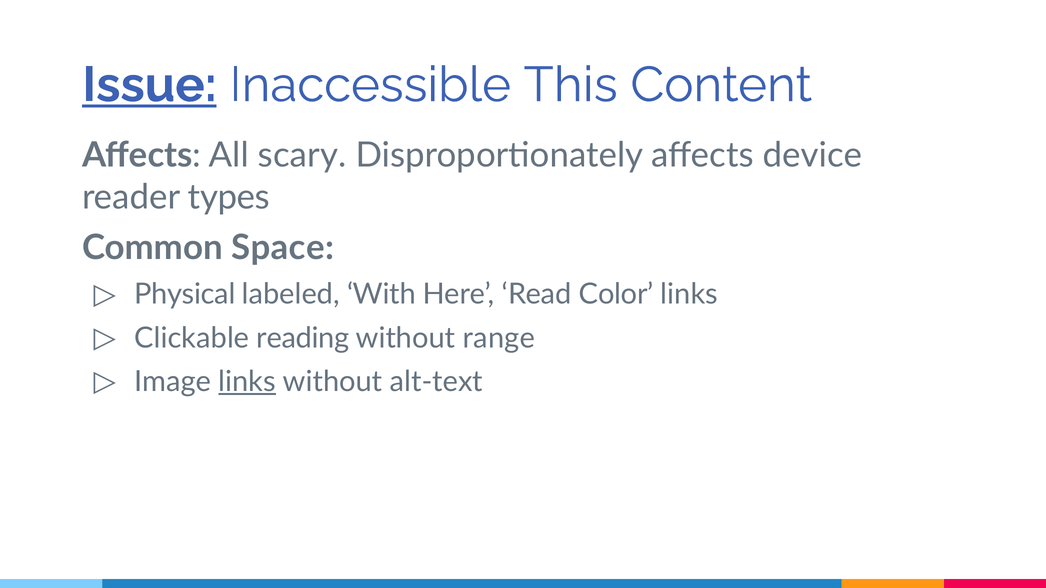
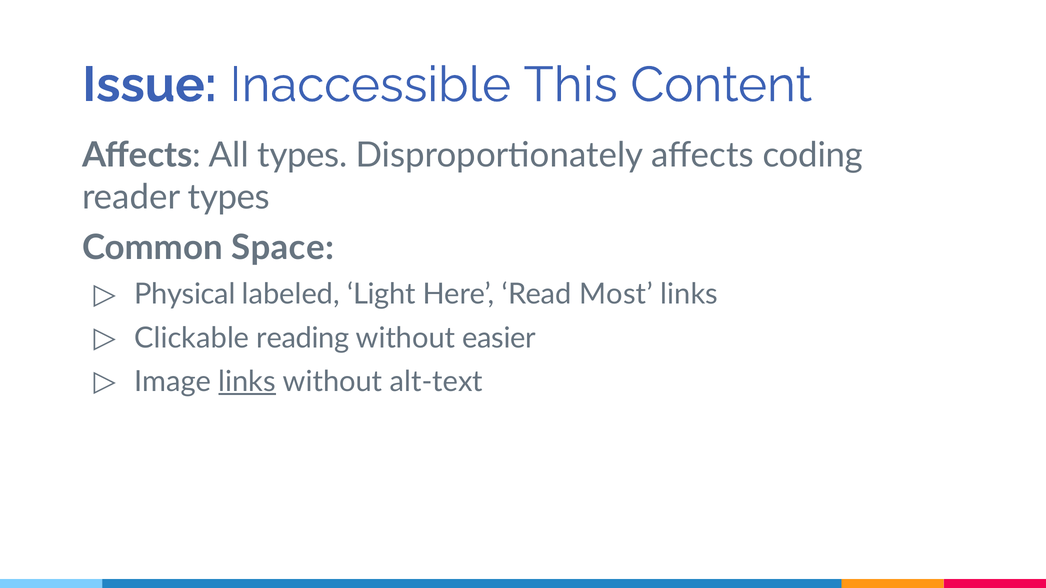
Issue underline: present -> none
All scary: scary -> types
device: device -> coding
With: With -> Light
Color: Color -> Most
range: range -> easier
